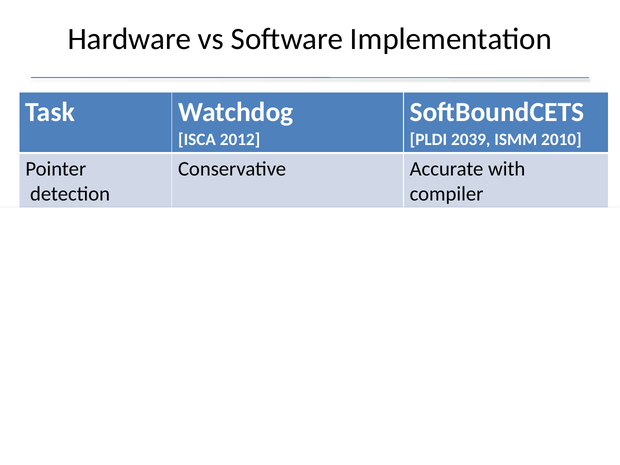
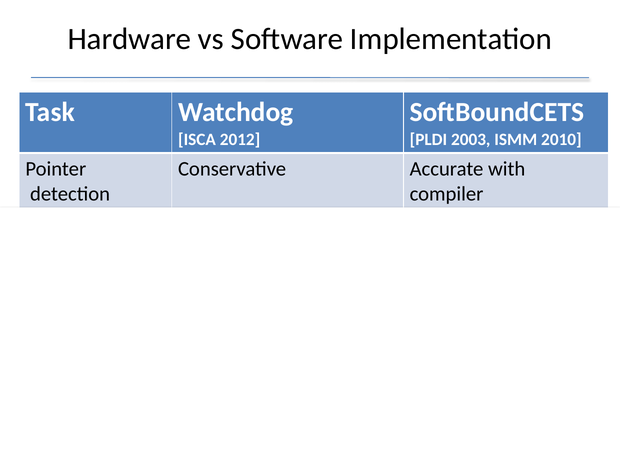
2039: 2039 -> 2003
